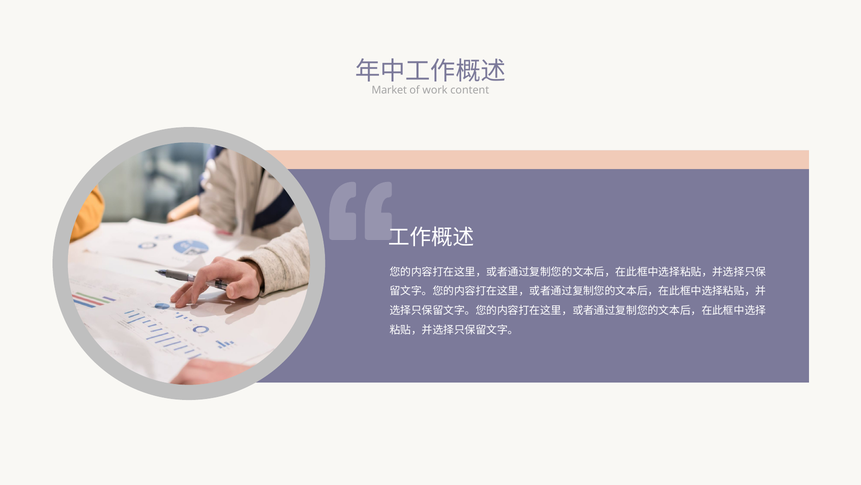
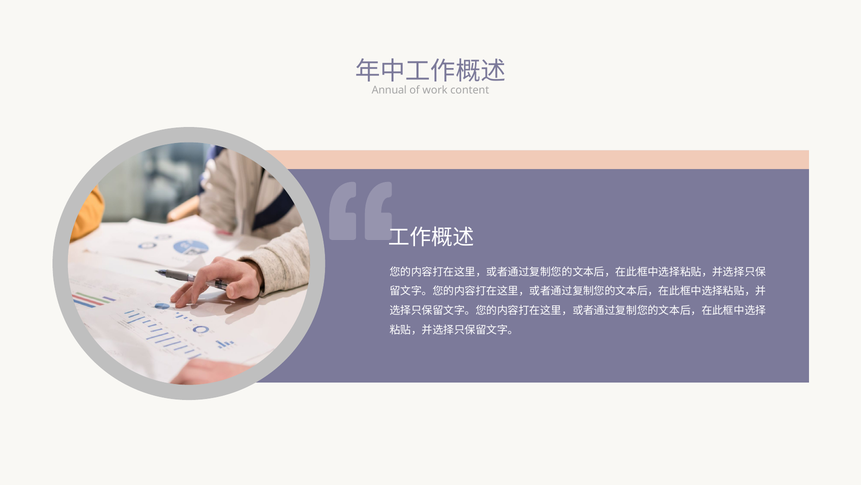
Market: Market -> Annual
